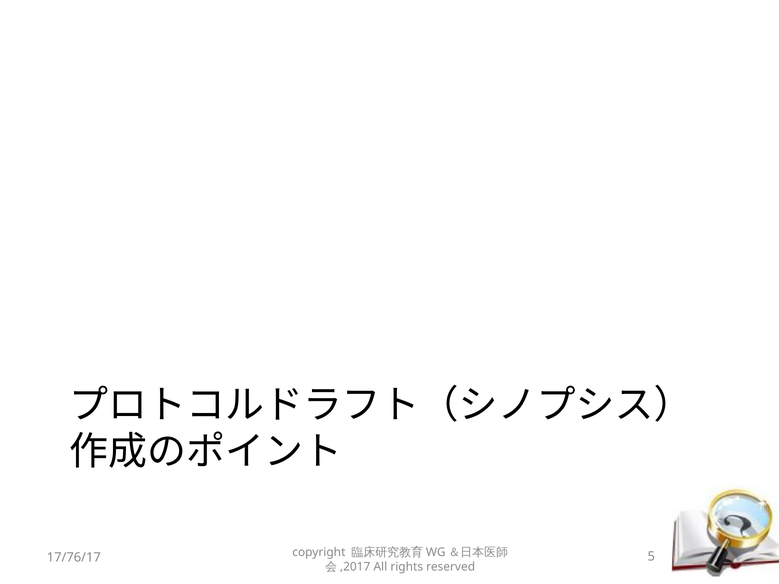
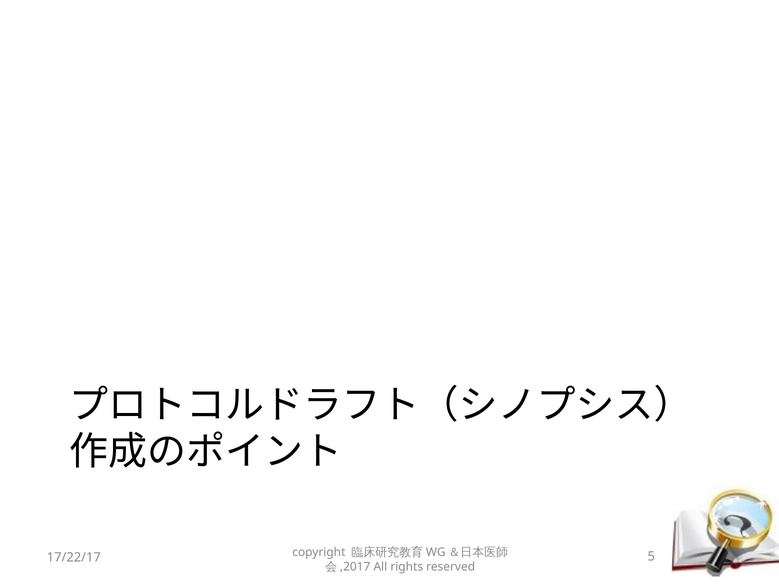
17/76/17: 17/76/17 -> 17/22/17
